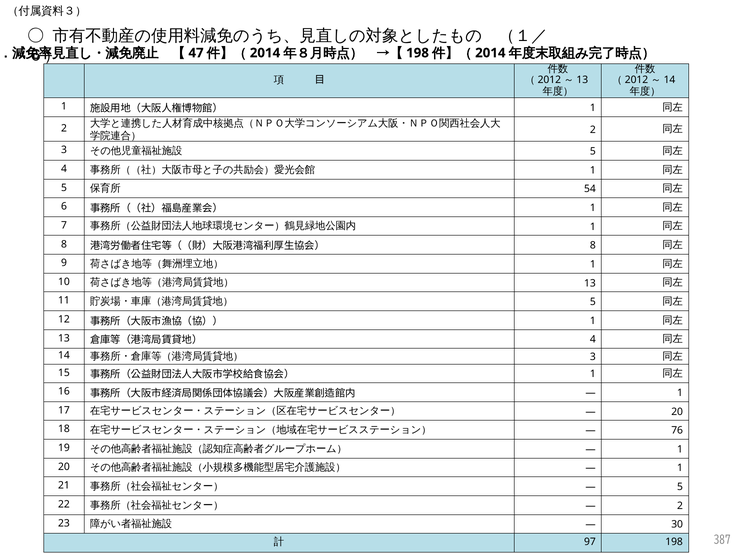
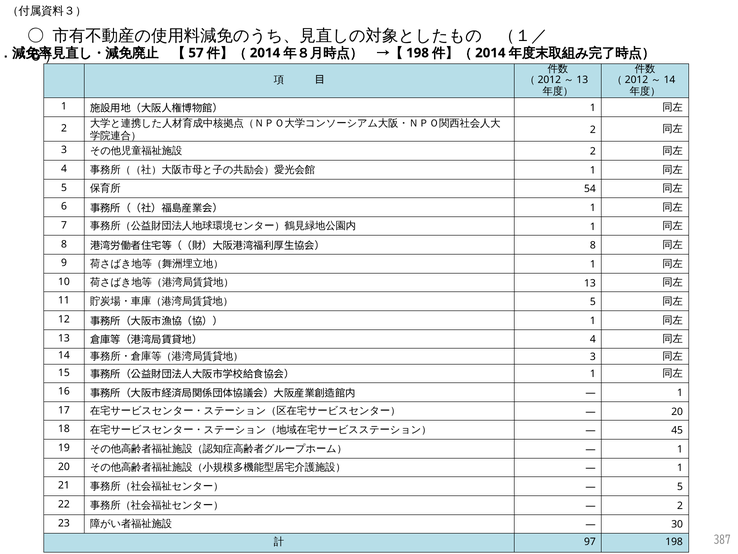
47: 47 -> 57
5 at (593, 151): 5 -> 2
76: 76 -> 45
